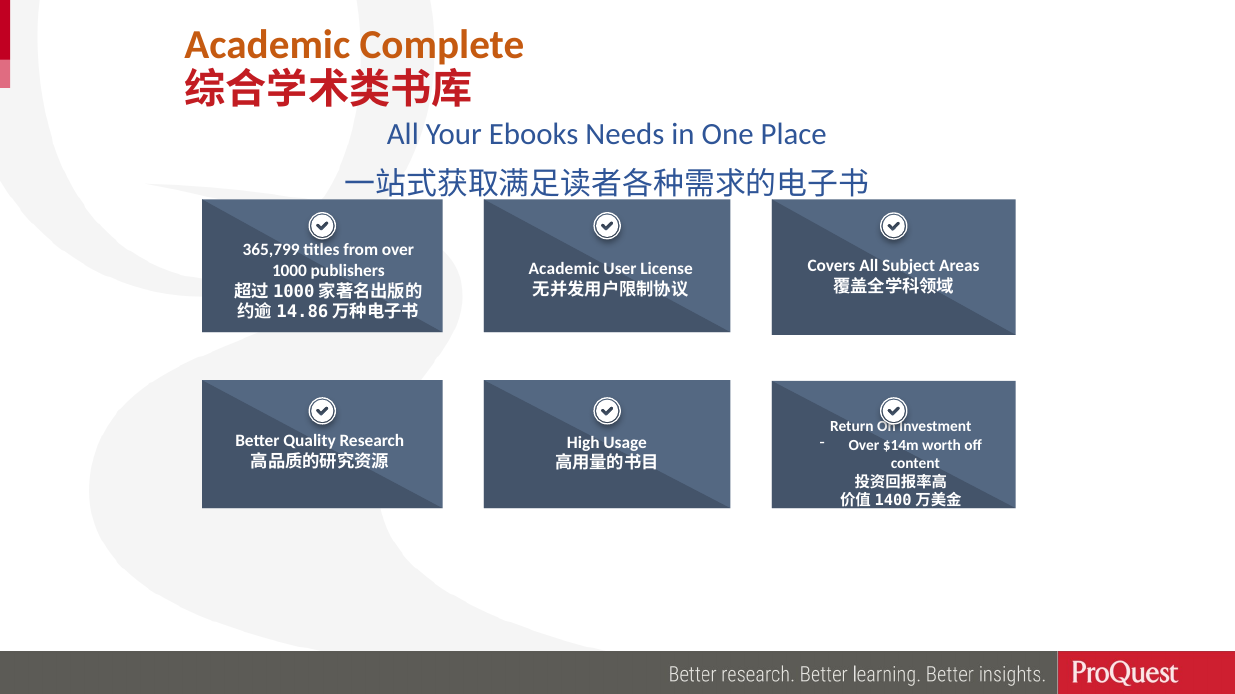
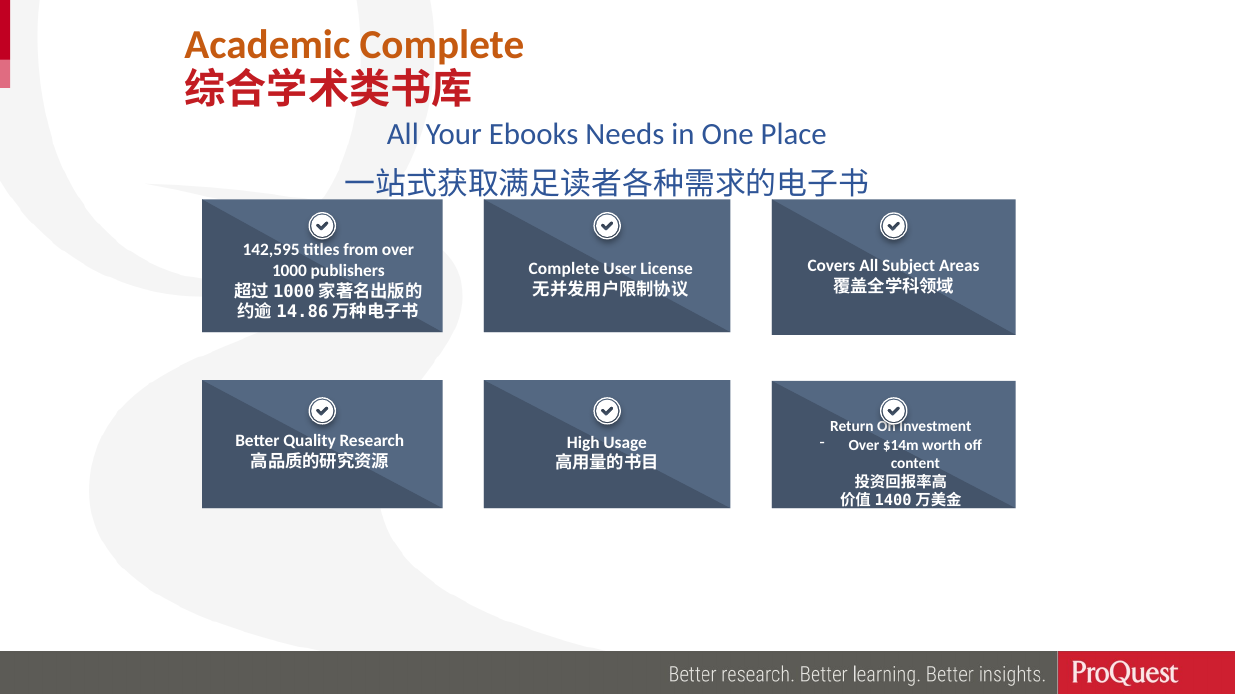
365,799: 365,799 -> 142,595
Academic at (564, 270): Academic -> Complete
